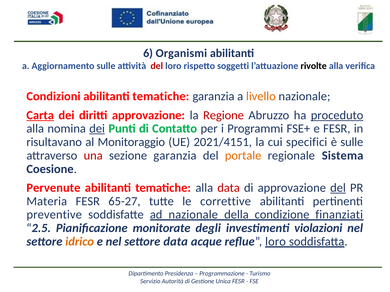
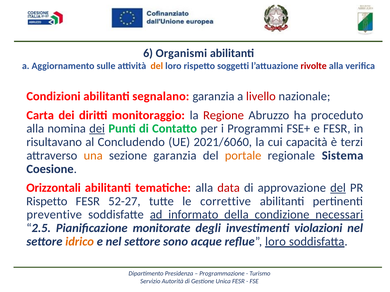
del at (157, 66) colour: red -> orange
rivolte colour: black -> red
Condizioni abilitanti tematiche: tematiche -> segnalano
livello colour: orange -> red
Carta underline: present -> none
diritti approvazione: approvazione -> monitoraggio
proceduto underline: present -> none
Monitoraggio: Monitoraggio -> Concludendo
2021/4151: 2021/4151 -> 2021/6060
specifici: specifici -> capacità
è sulle: sulle -> terzi
una colour: red -> orange
Pervenute: Pervenute -> Orizzontali
Materia at (47, 202): Materia -> Rispetto
65-27: 65-27 -> 52-27
ad nazionale: nazionale -> informato
finanziati: finanziati -> necessari
settore data: data -> sono
